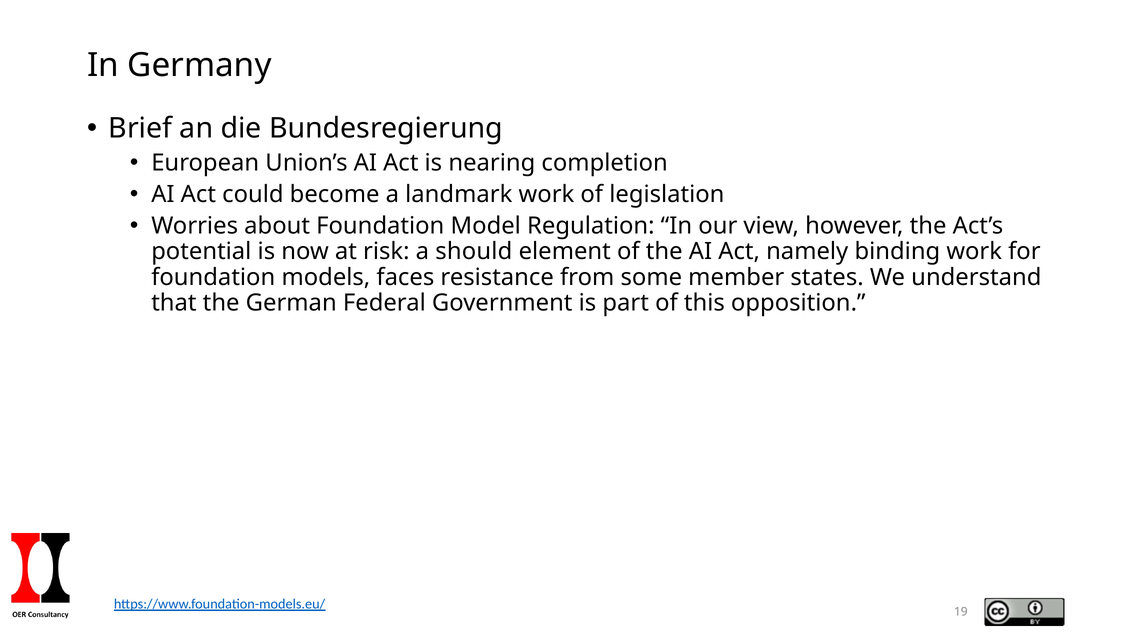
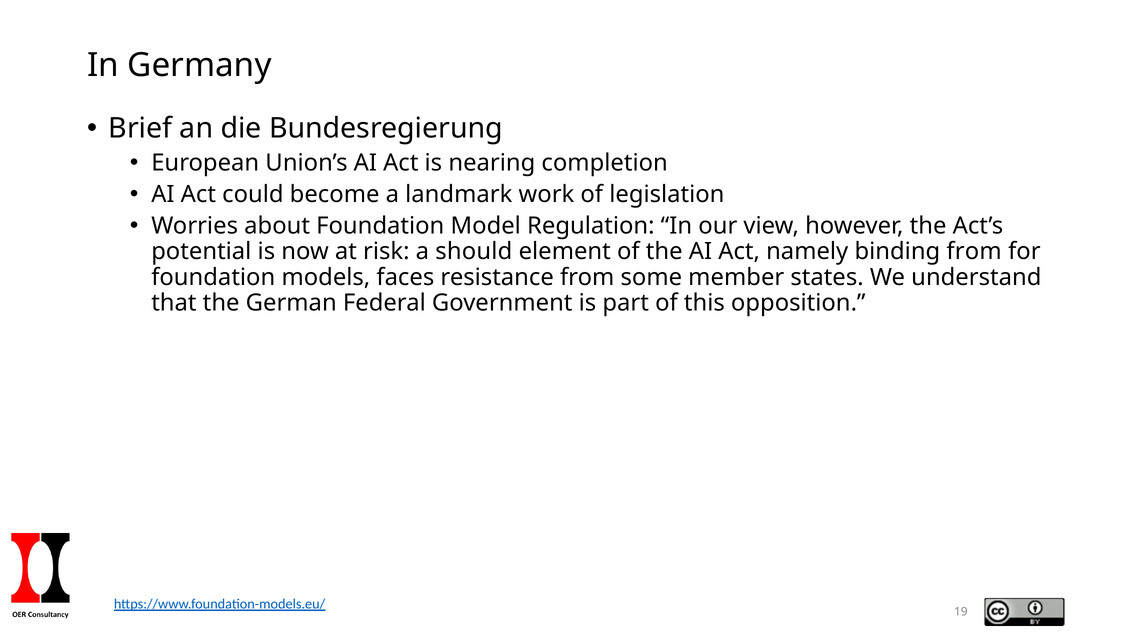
binding work: work -> from
